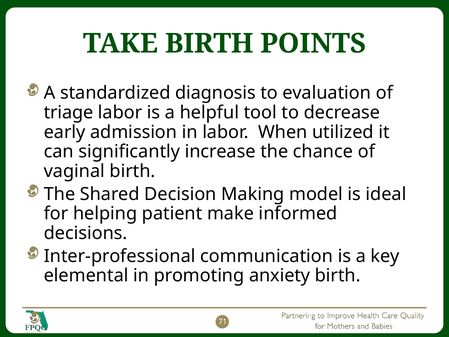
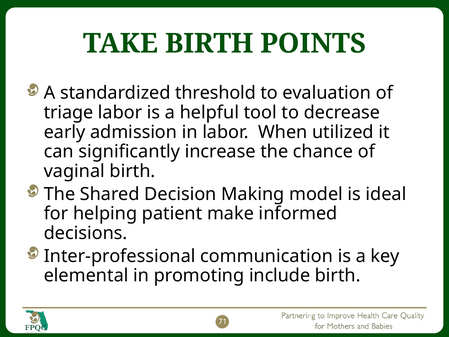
diagnosis: diagnosis -> threshold
anxiety: anxiety -> include
